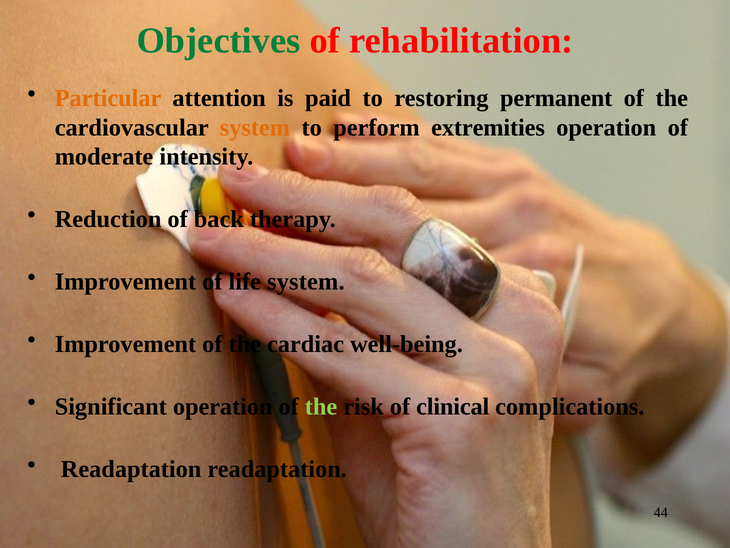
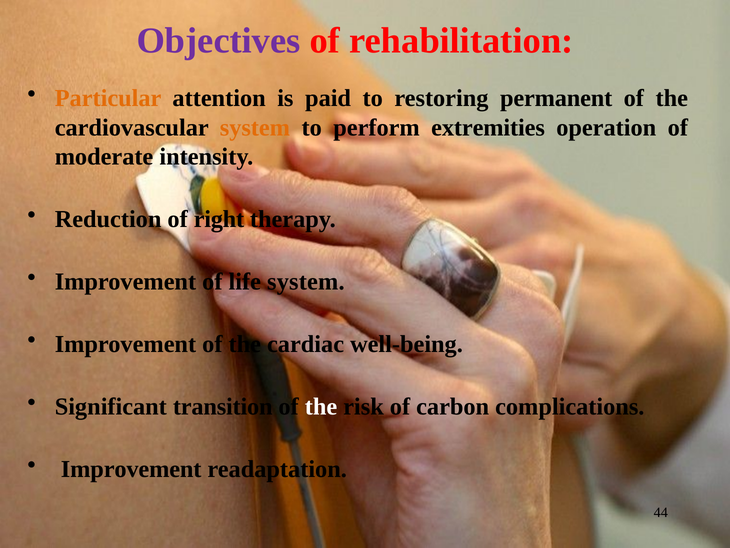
Objectives colour: green -> purple
back: back -> right
Significant operation: operation -> transition
the at (321, 406) colour: light green -> white
clinical: clinical -> carbon
Readaptation at (131, 469): Readaptation -> Improvement
